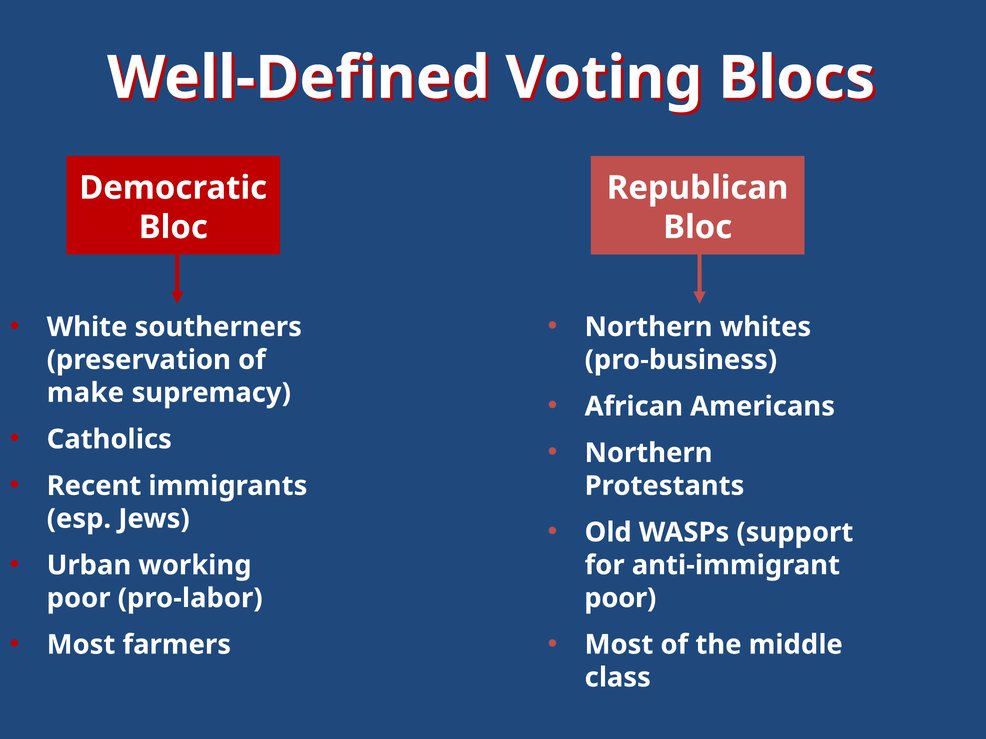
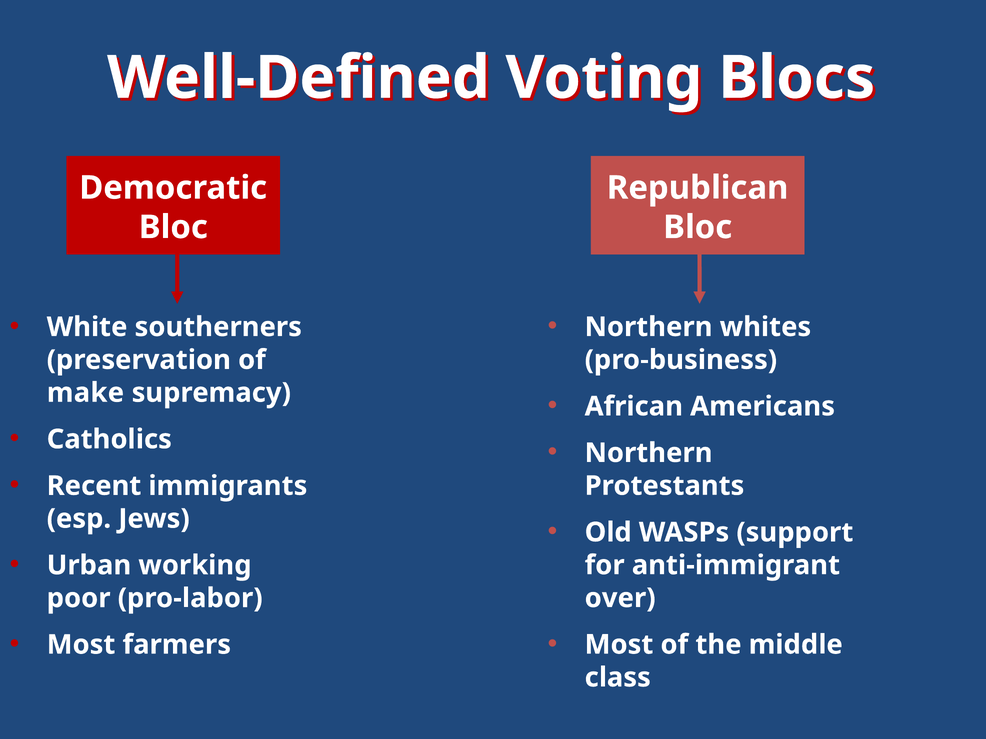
poor at (620, 598): poor -> over
